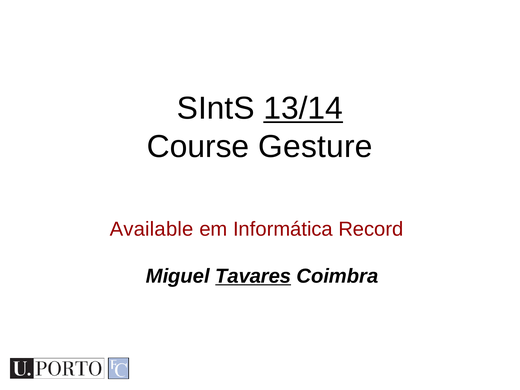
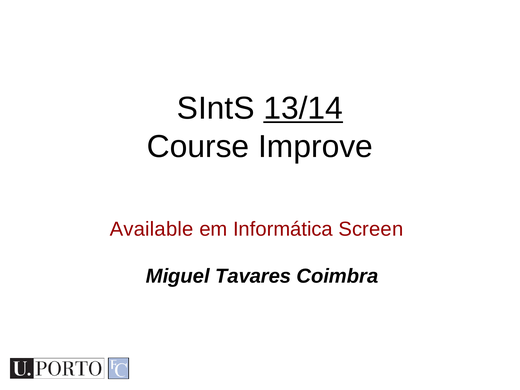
Gesture: Gesture -> Improve
Record: Record -> Screen
Tavares underline: present -> none
